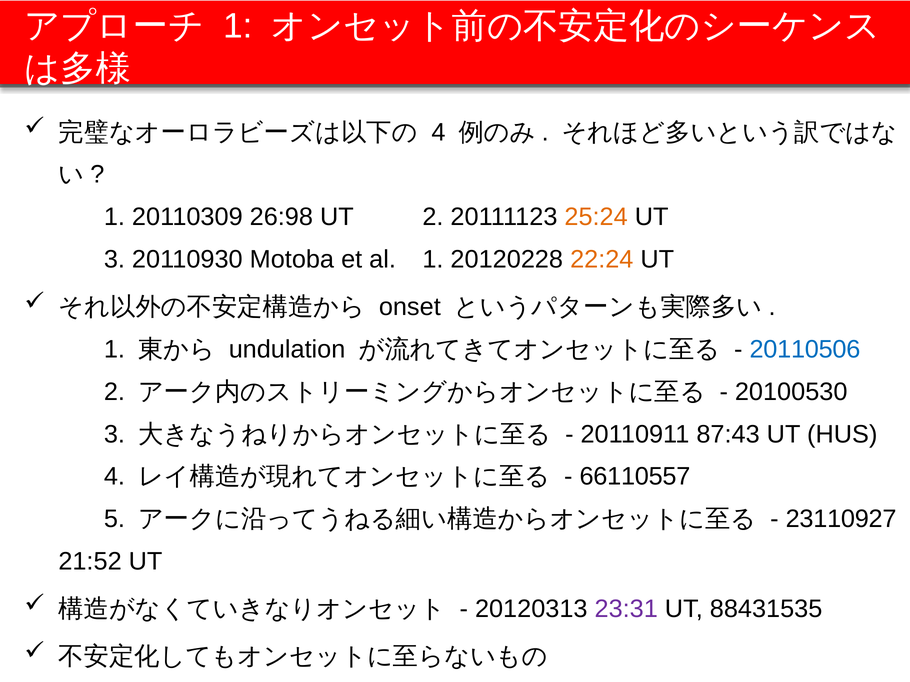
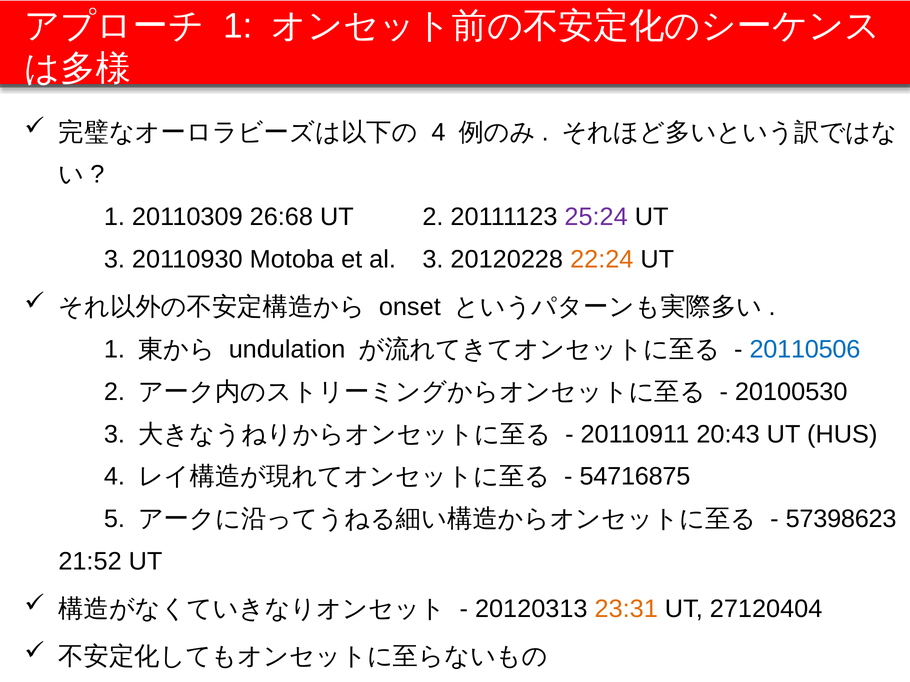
26:98: 26:98 -> 26:68
25:24 colour: orange -> purple
al 1: 1 -> 3
87:43: 87:43 -> 20:43
66110557: 66110557 -> 54716875
23110927: 23110927 -> 57398623
23:31 colour: purple -> orange
88431535: 88431535 -> 27120404
